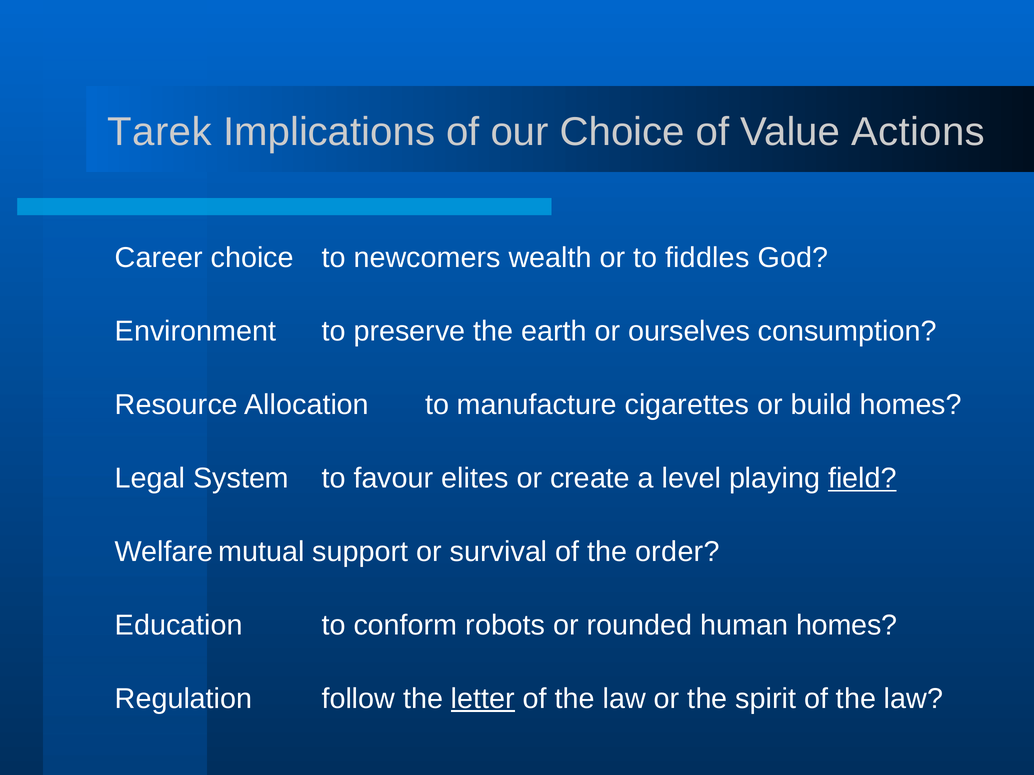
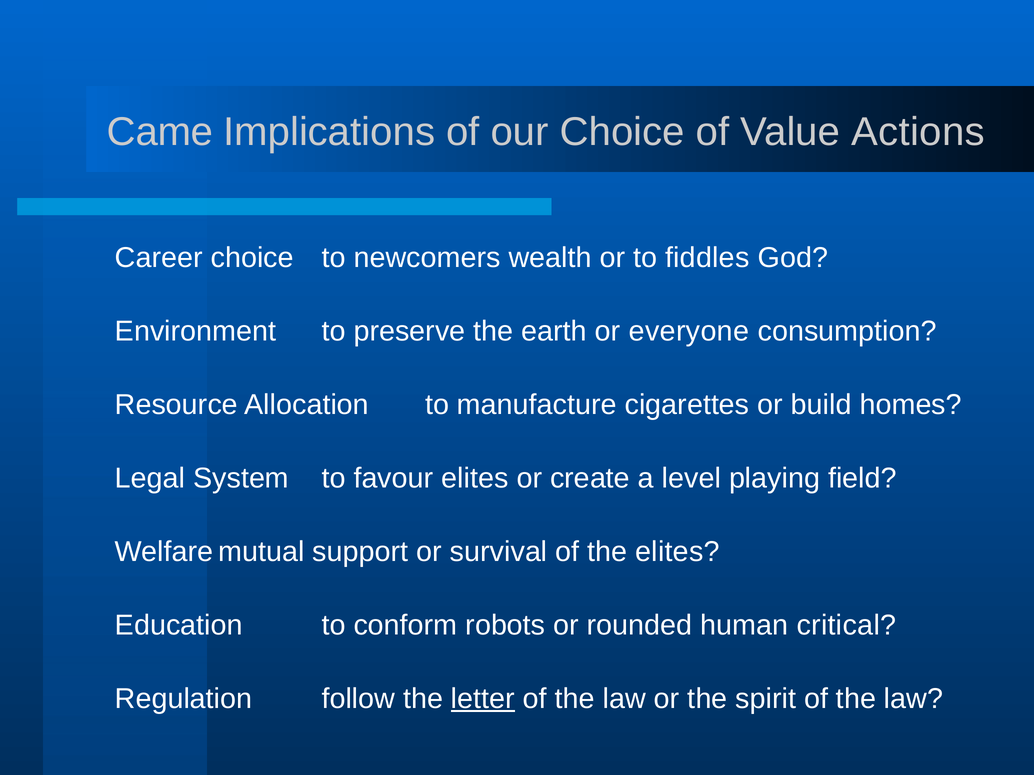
Tarek: Tarek -> Came
ourselves: ourselves -> everyone
field underline: present -> none
the order: order -> elites
human homes: homes -> critical
